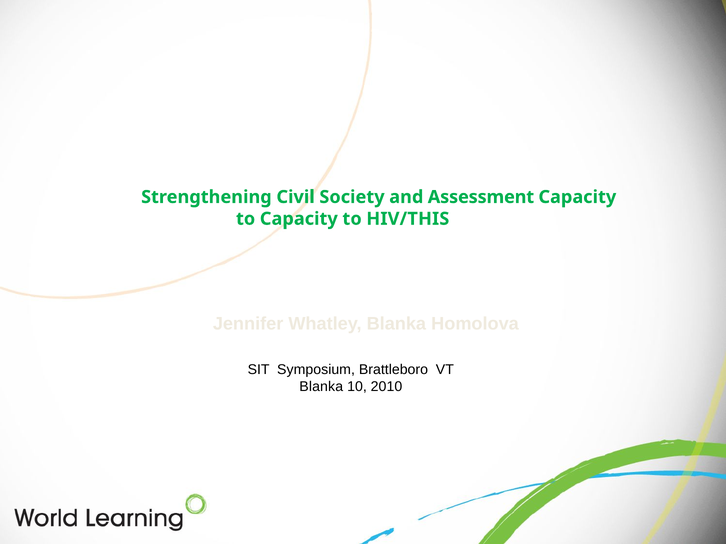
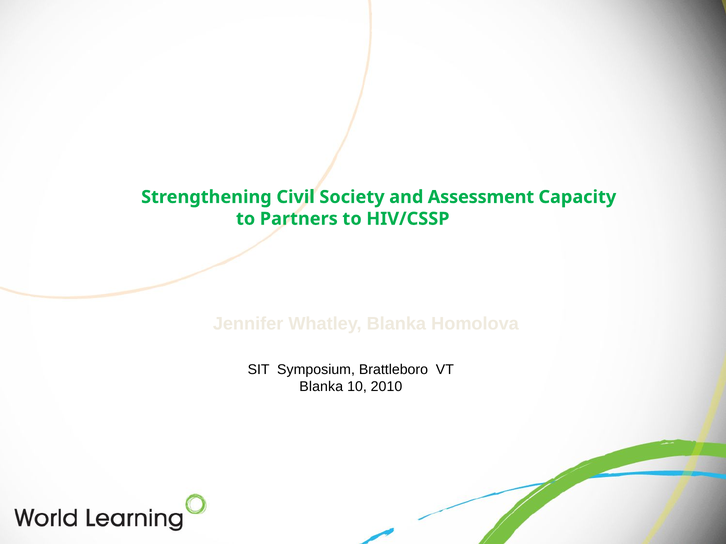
to Capacity: Capacity -> Partners
HIV/THIS: HIV/THIS -> HIV/CSSP
